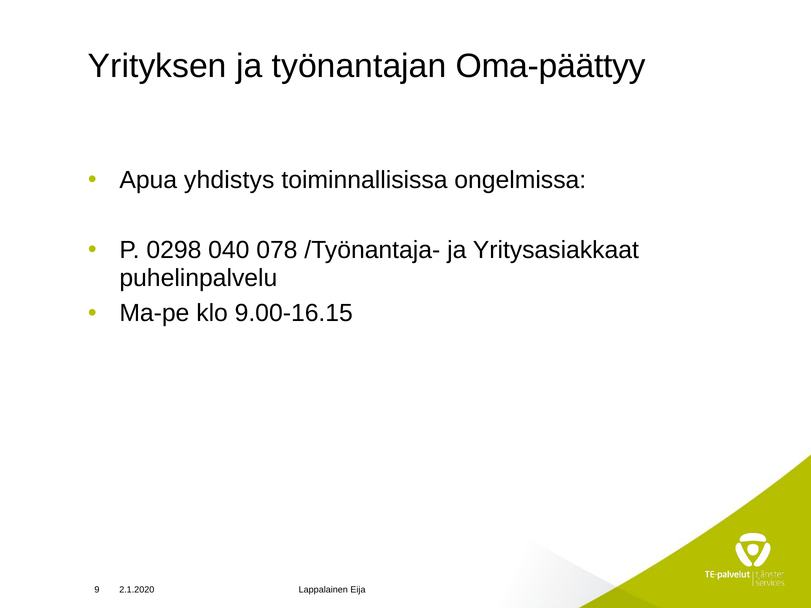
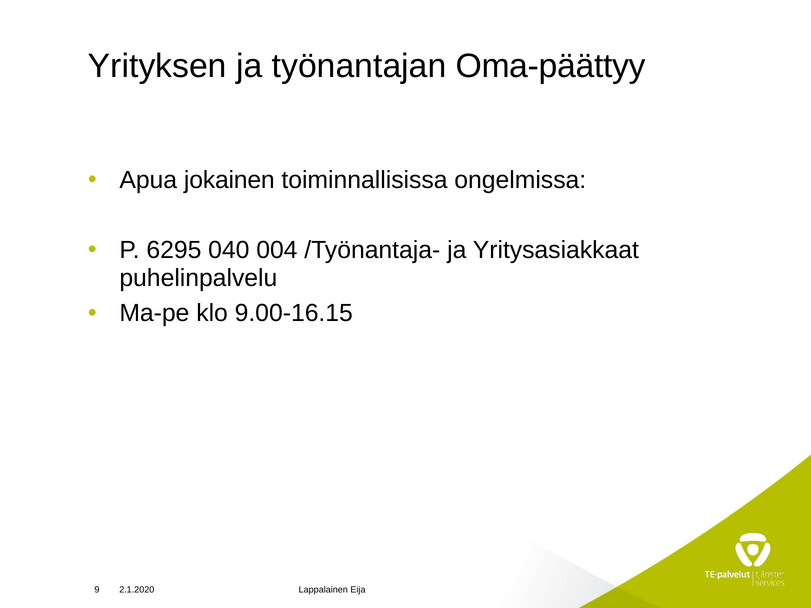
yhdistys: yhdistys -> jokainen
0298: 0298 -> 6295
078: 078 -> 004
